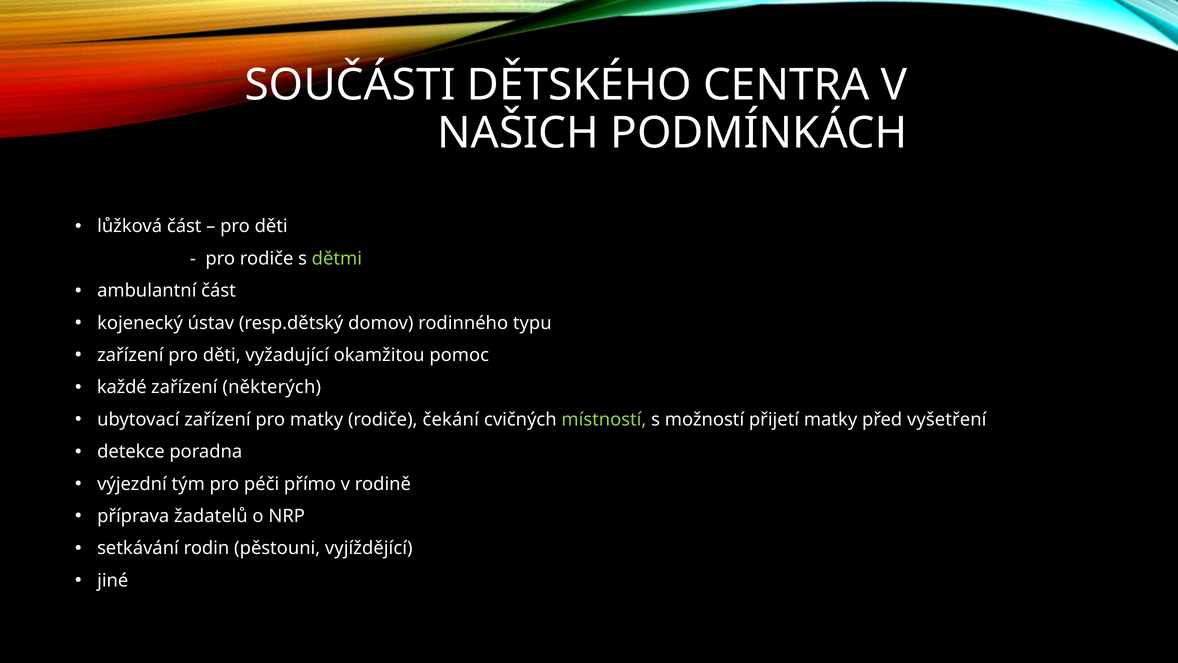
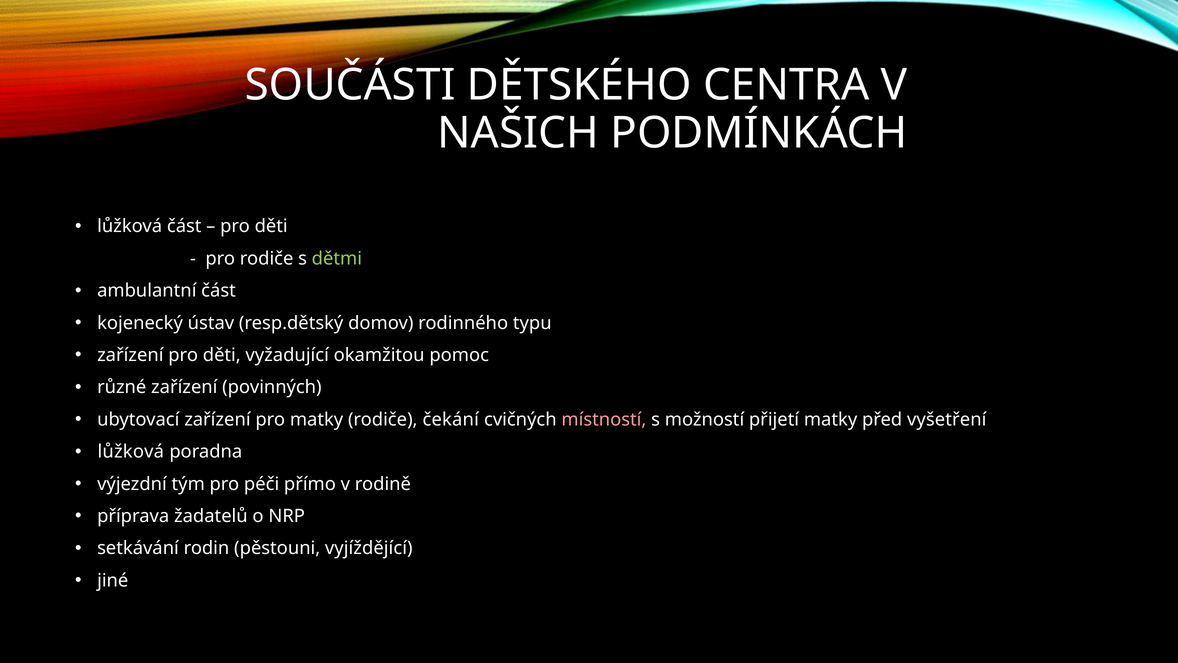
každé: každé -> různé
některých: některých -> povinných
místností colour: light green -> pink
detekce at (131, 452): detekce -> lůžková
